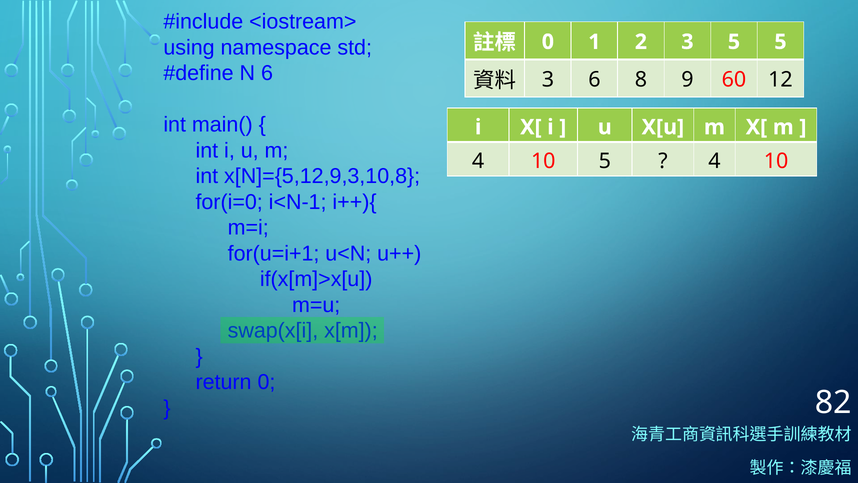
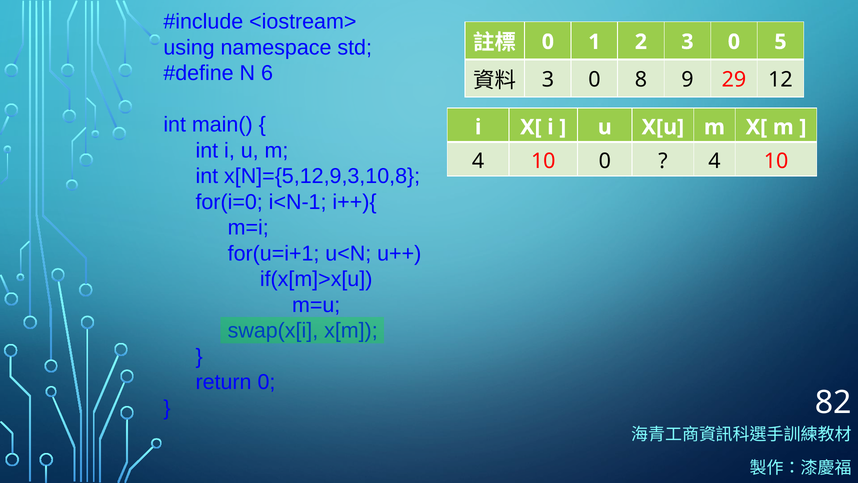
2 3 5: 5 -> 0
6 at (594, 79): 6 -> 0
60: 60 -> 29
10 5: 5 -> 0
